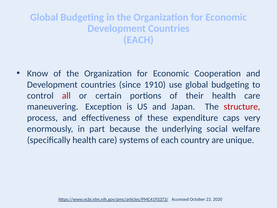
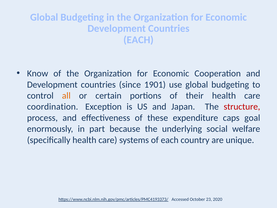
1910: 1910 -> 1901
all colour: red -> orange
maneuvering: maneuvering -> coordination
very: very -> goal
